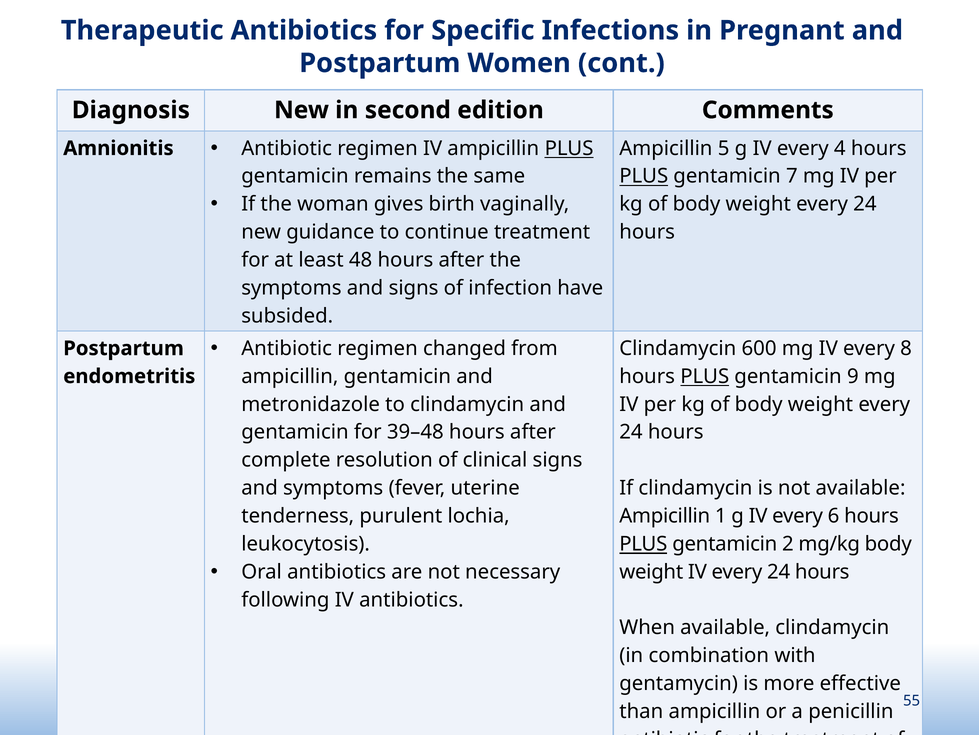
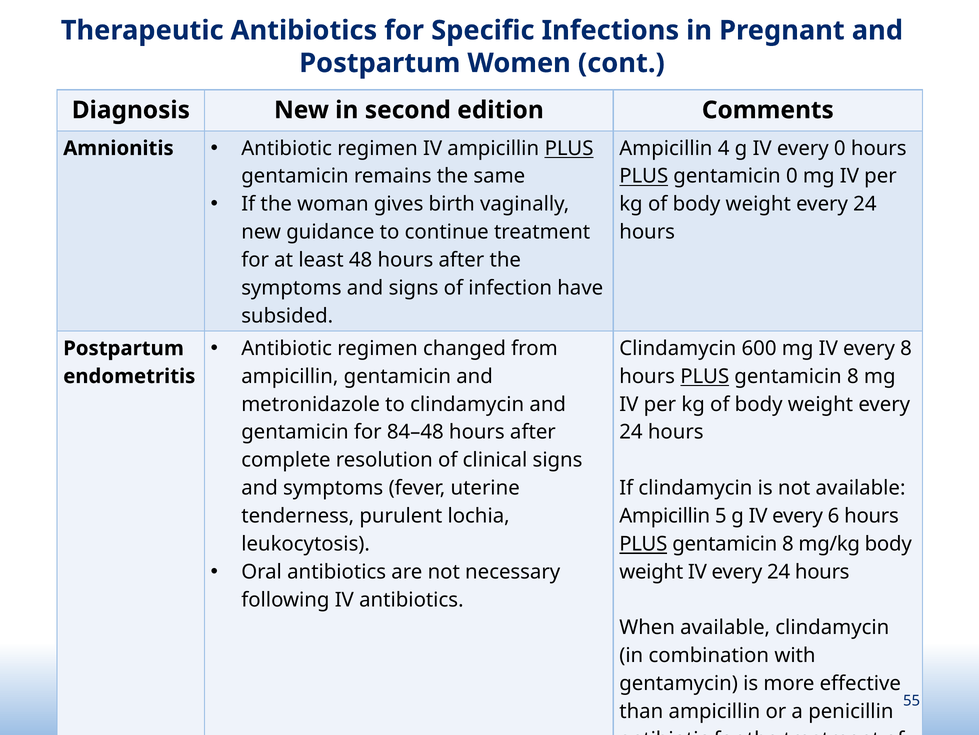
5: 5 -> 4
every 4: 4 -> 0
gentamicin 7: 7 -> 0
9 at (853, 376): 9 -> 8
39–48: 39–48 -> 84–48
1: 1 -> 5
2 at (788, 543): 2 -> 8
